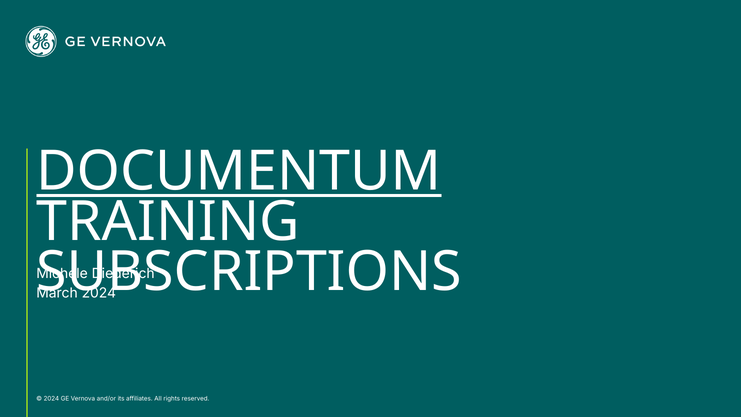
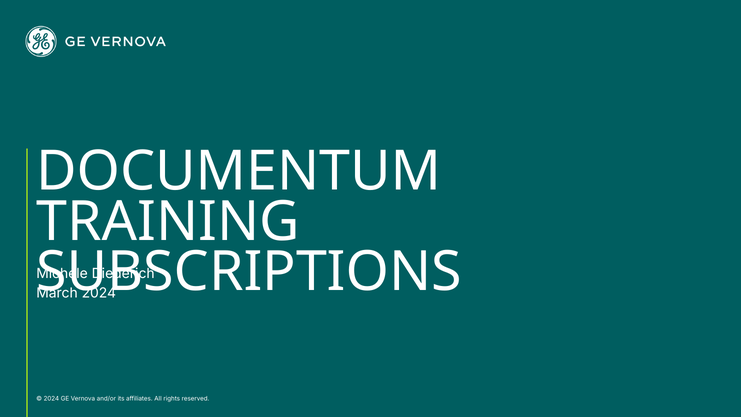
DOCUMENTUM underline: present -> none
